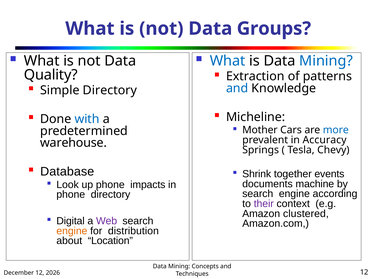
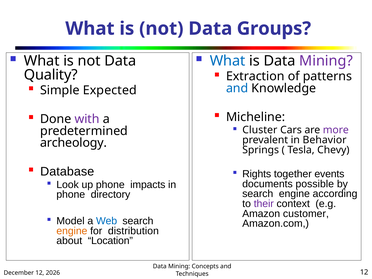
Mining at (326, 61) colour: blue -> purple
Simple Directory: Directory -> Expected
with colour: blue -> purple
Mother: Mother -> Cluster
more colour: blue -> purple
Accuracy: Accuracy -> Behavior
warehouse: warehouse -> archeology
Shrink: Shrink -> Rights
machine: machine -> possible
clustered: clustered -> customer
Digital: Digital -> Model
Web colour: purple -> blue
